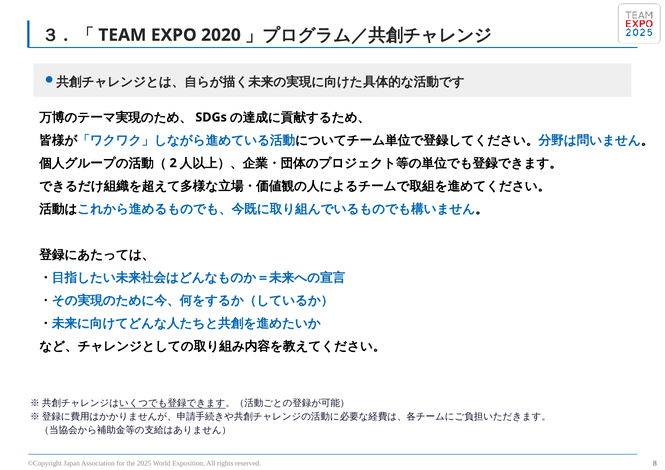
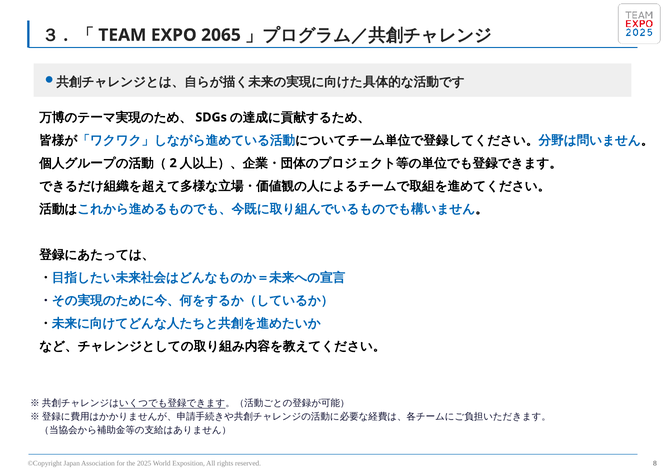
2020: 2020 -> 2065
